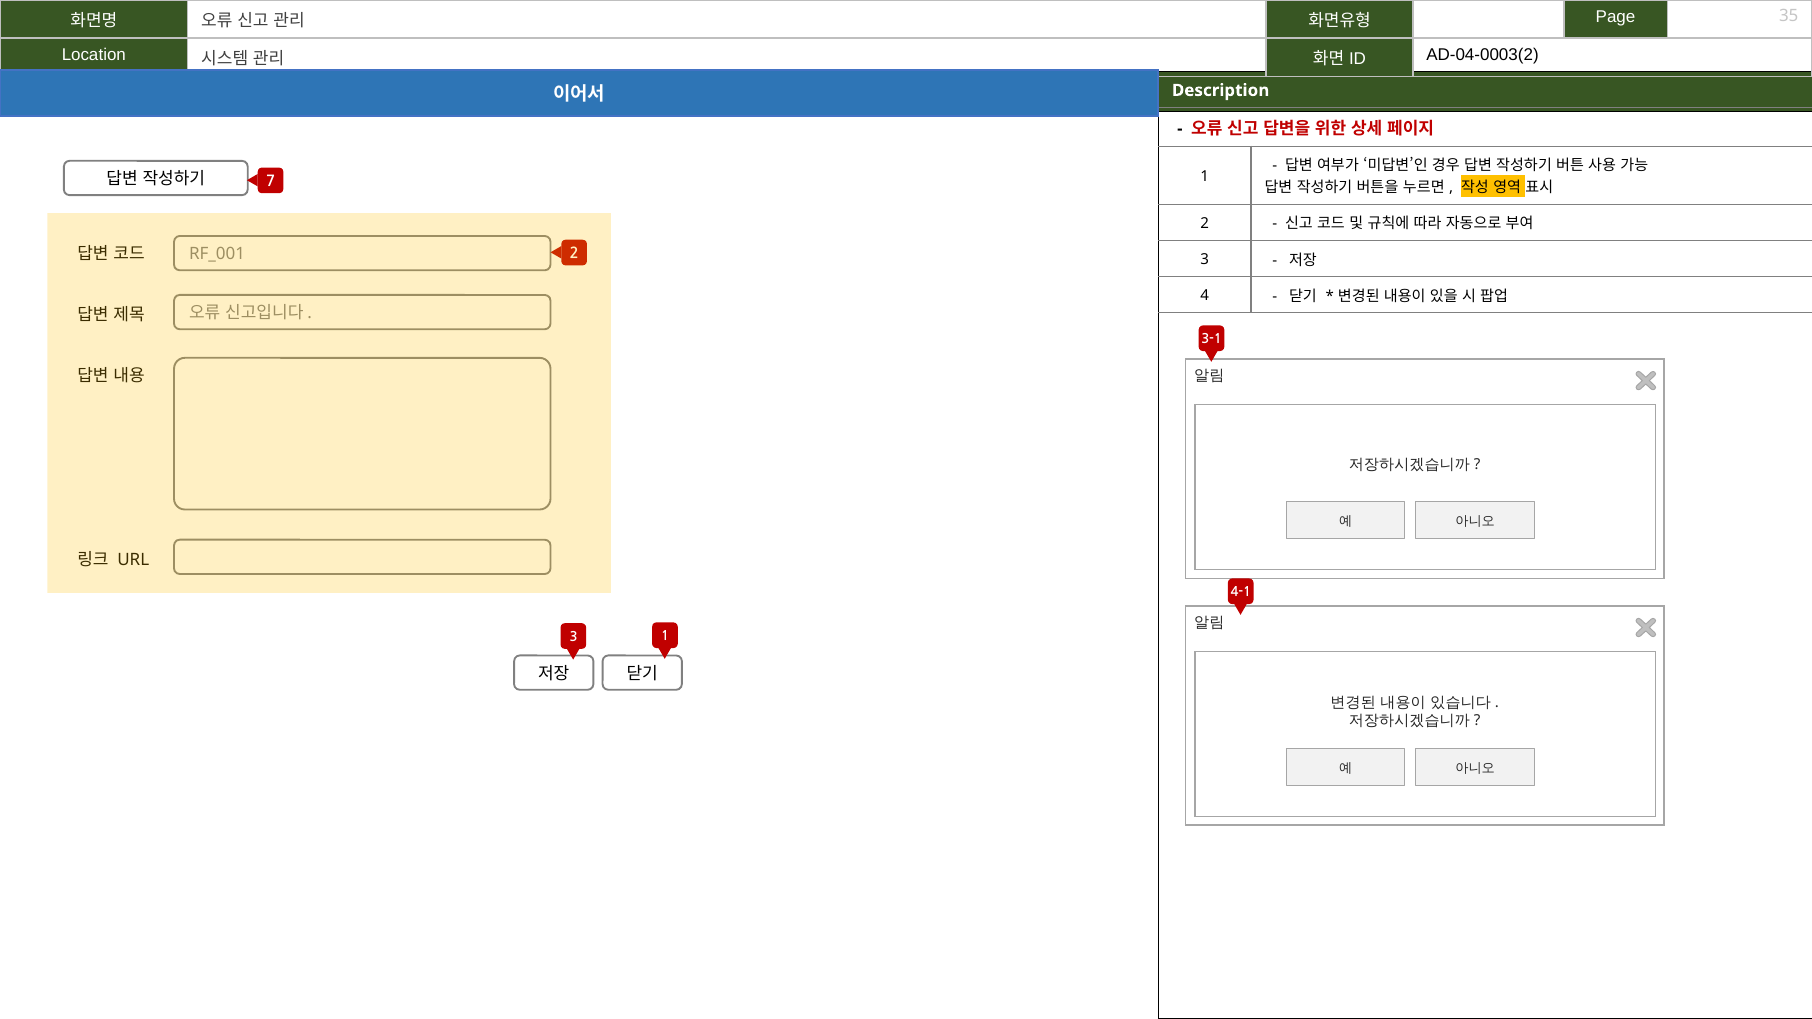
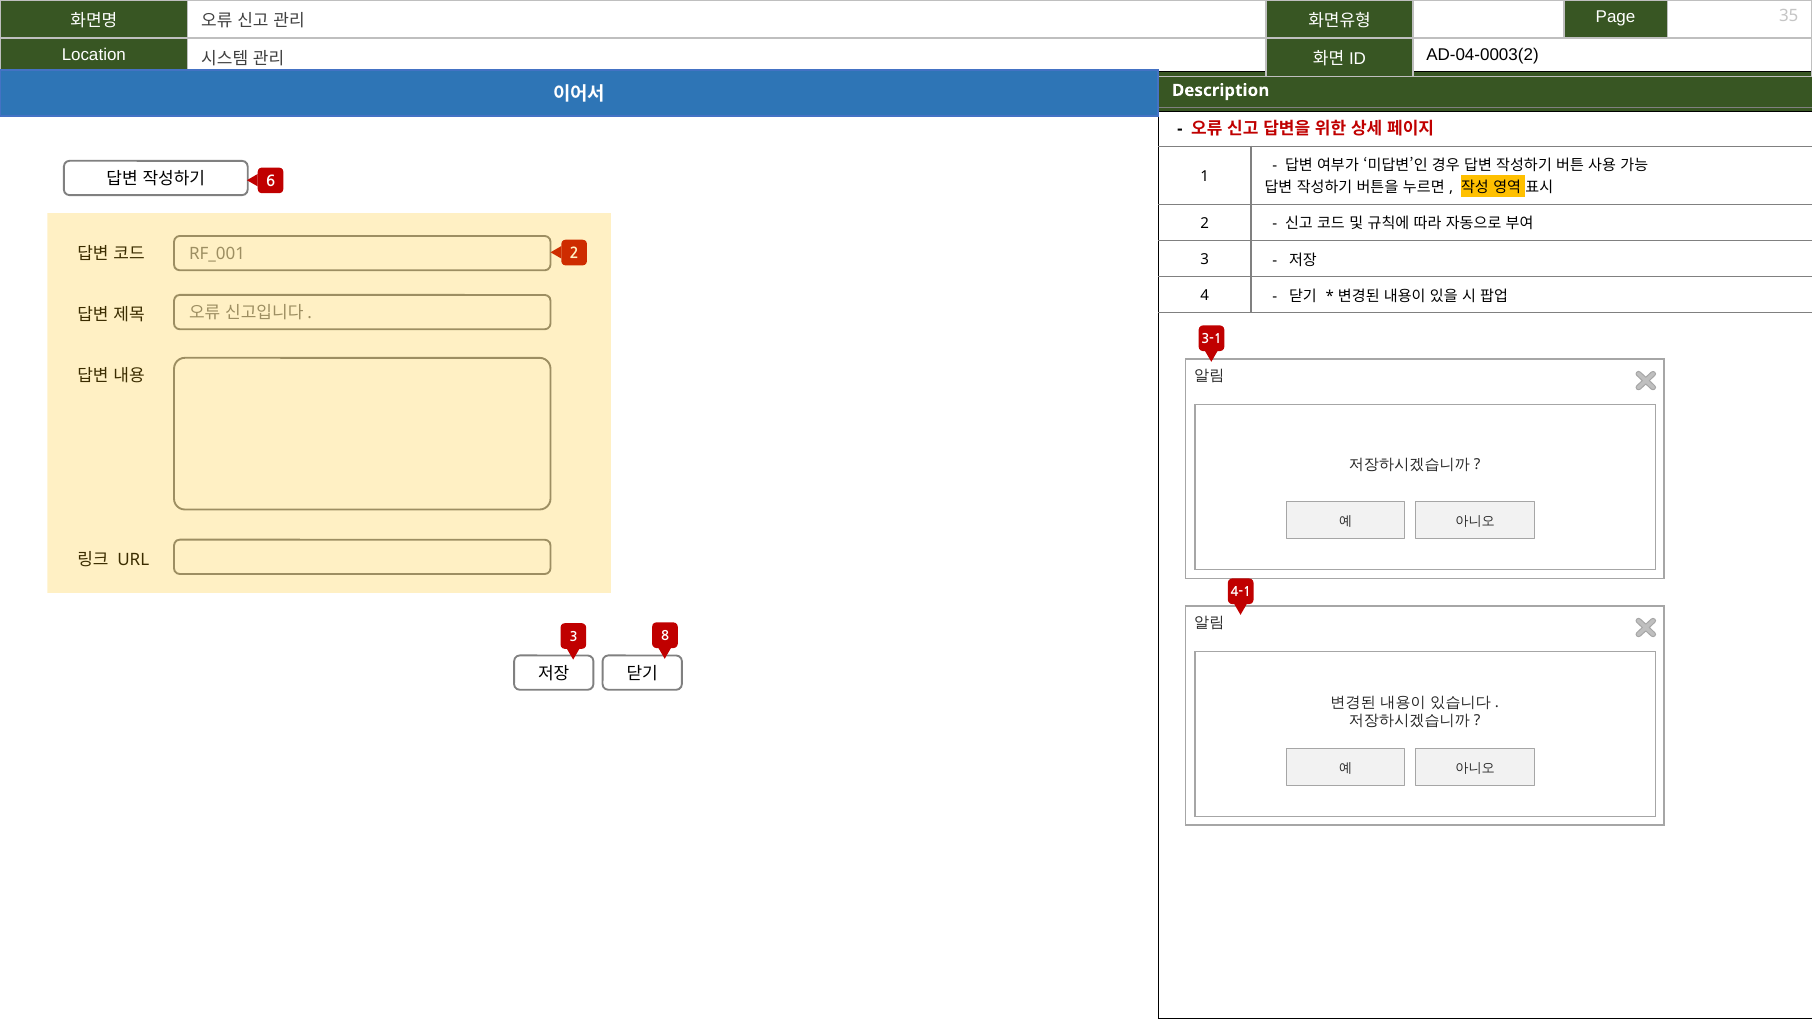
7: 7 -> 6
3 1: 1 -> 8
